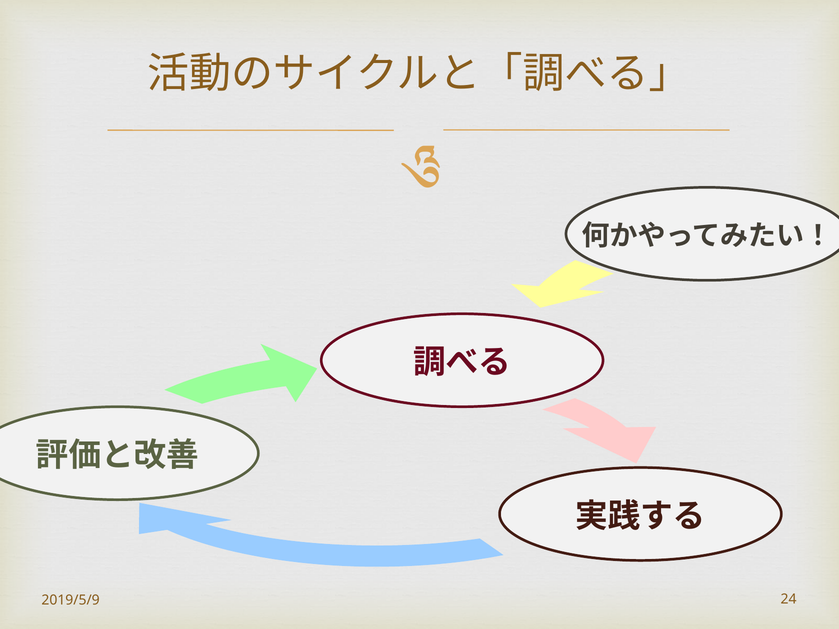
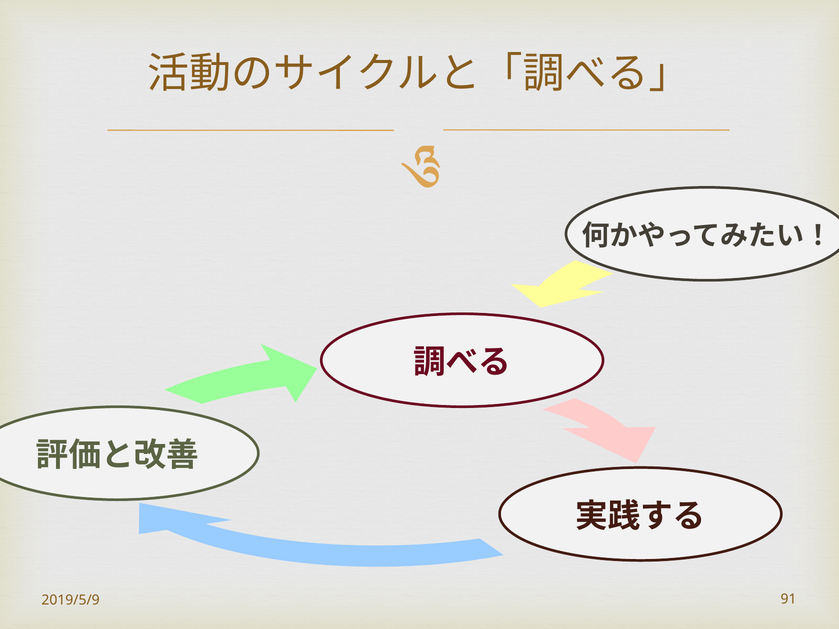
24: 24 -> 91
